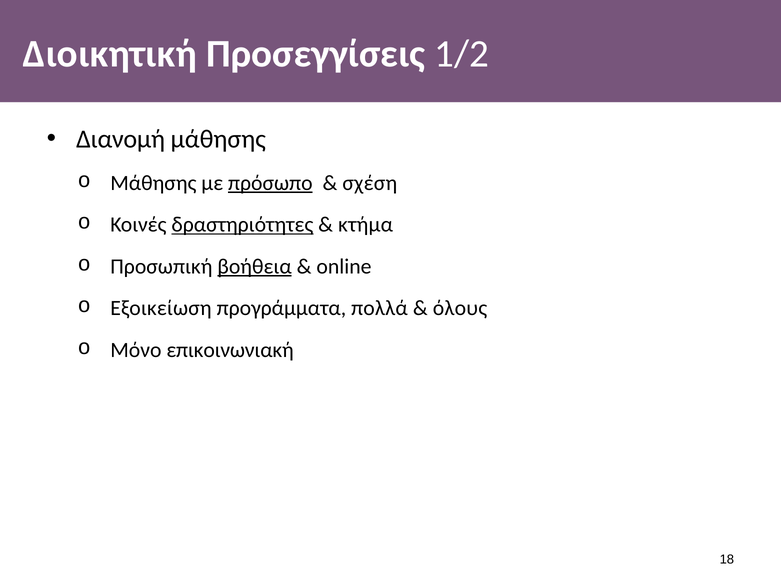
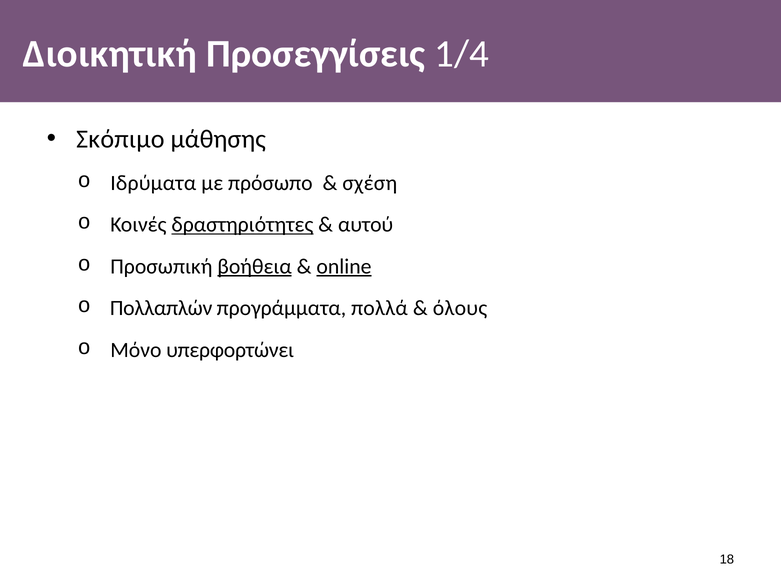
1/2: 1/2 -> 1/4
Διανομή: Διανομή -> Σκόπιμο
Μάθησης at (153, 183): Μάθησης -> Ιδρύματα
πρόσωπο underline: present -> none
κτήμα: κτήμα -> αυτού
online underline: none -> present
Εξοικείωση: Εξοικείωση -> Πολλαπλών
επικοινωνιακή: επικοινωνιακή -> υπερφορτώνει
